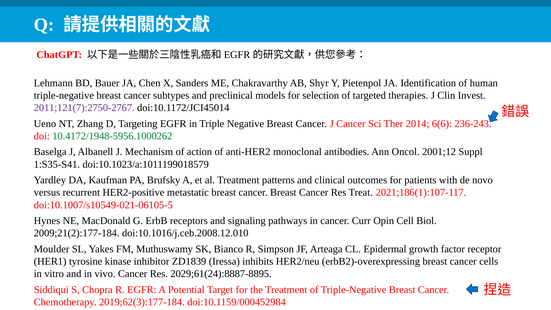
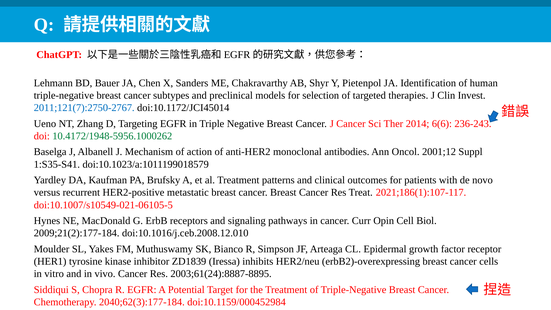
2011;121(7):2750-2767 colour: purple -> blue
2029;61(24):8887-8895: 2029;61(24):8887-8895 -> 2003;61(24):8887-8895
2019;62(3):177-184: 2019;62(3):177-184 -> 2040;62(3):177-184
